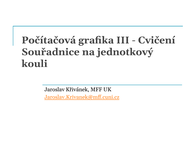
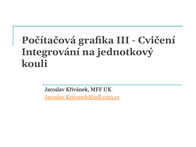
Souřadnice: Souřadnice -> Integrování
